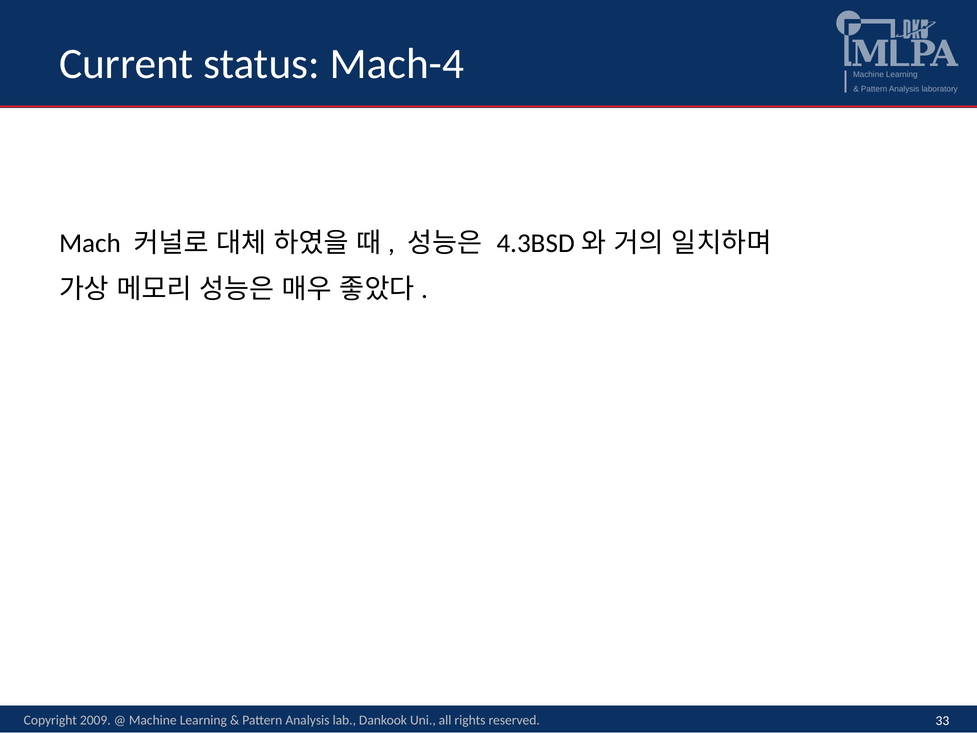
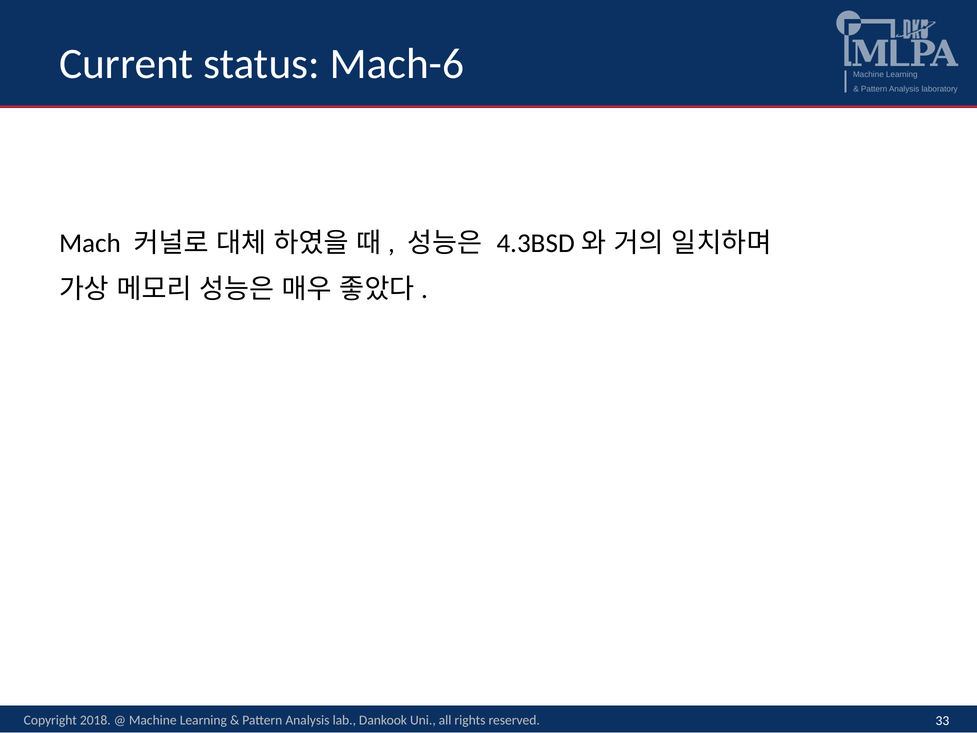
Mach-4: Mach-4 -> Mach-6
2009: 2009 -> 2018
